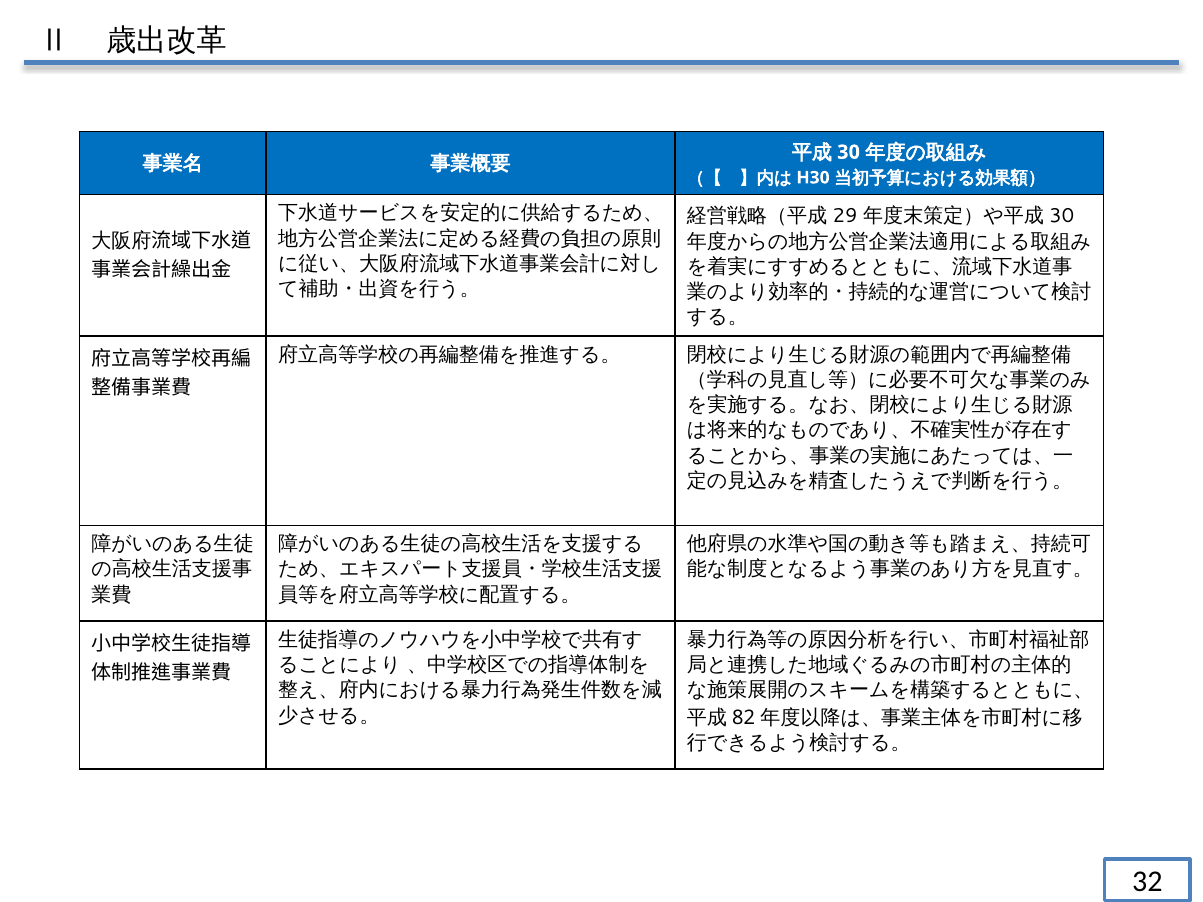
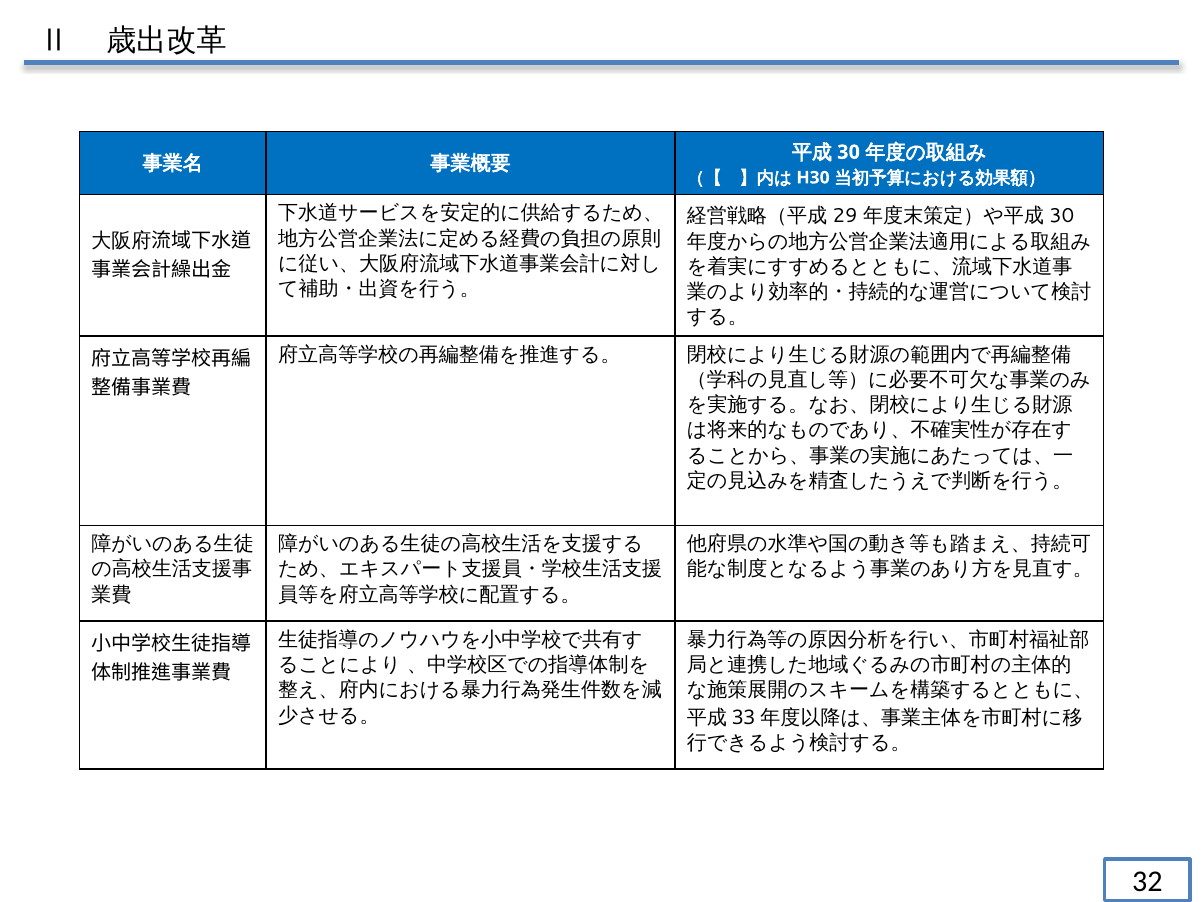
82: 82 -> 33
